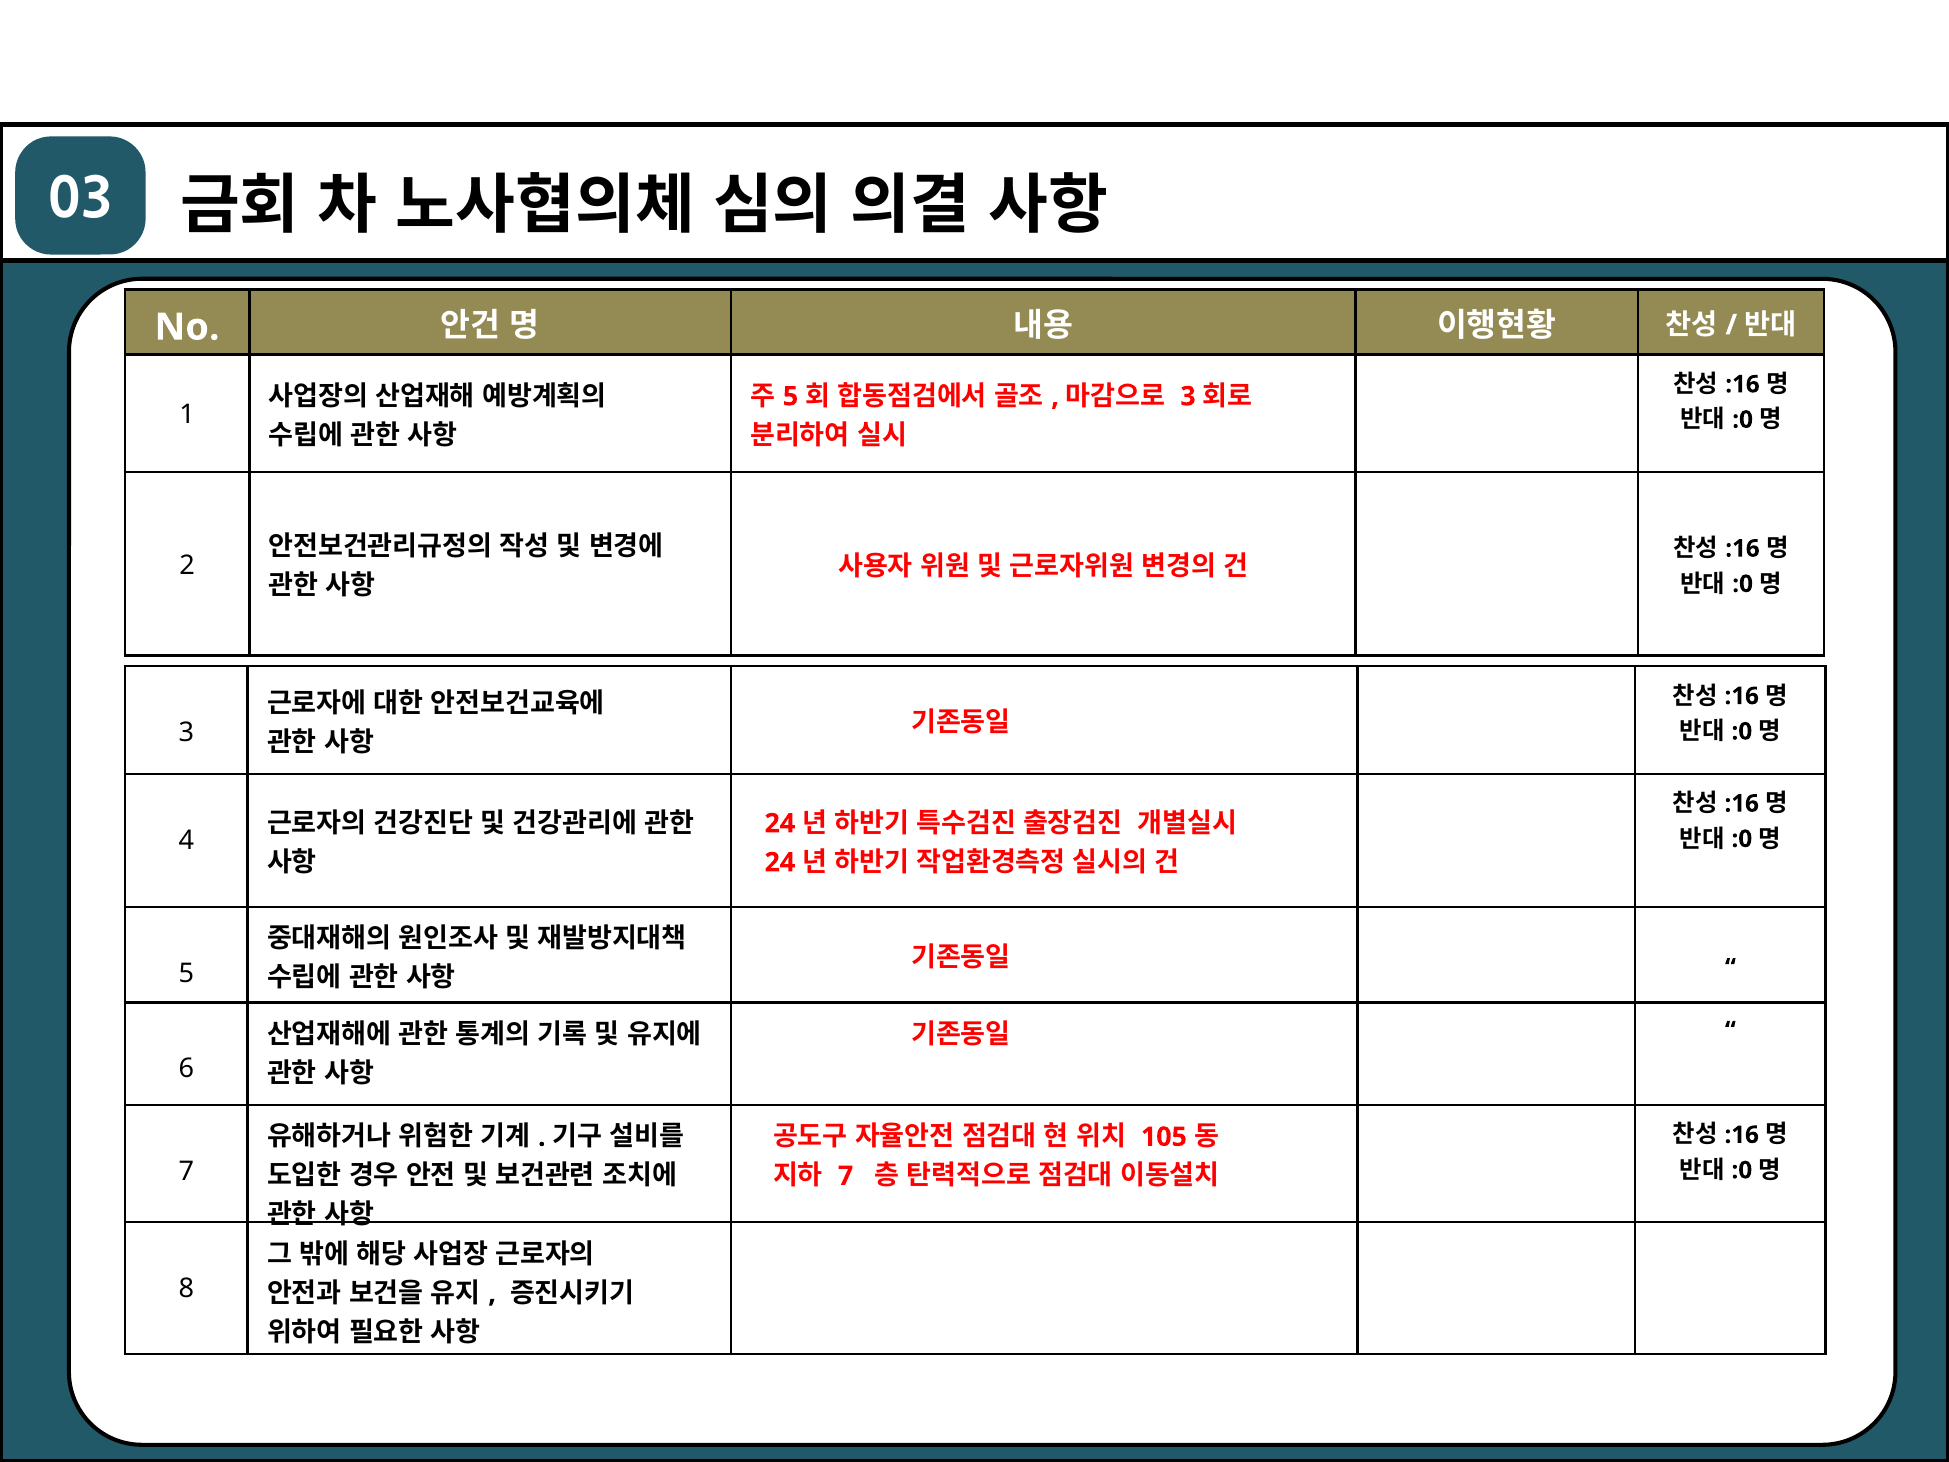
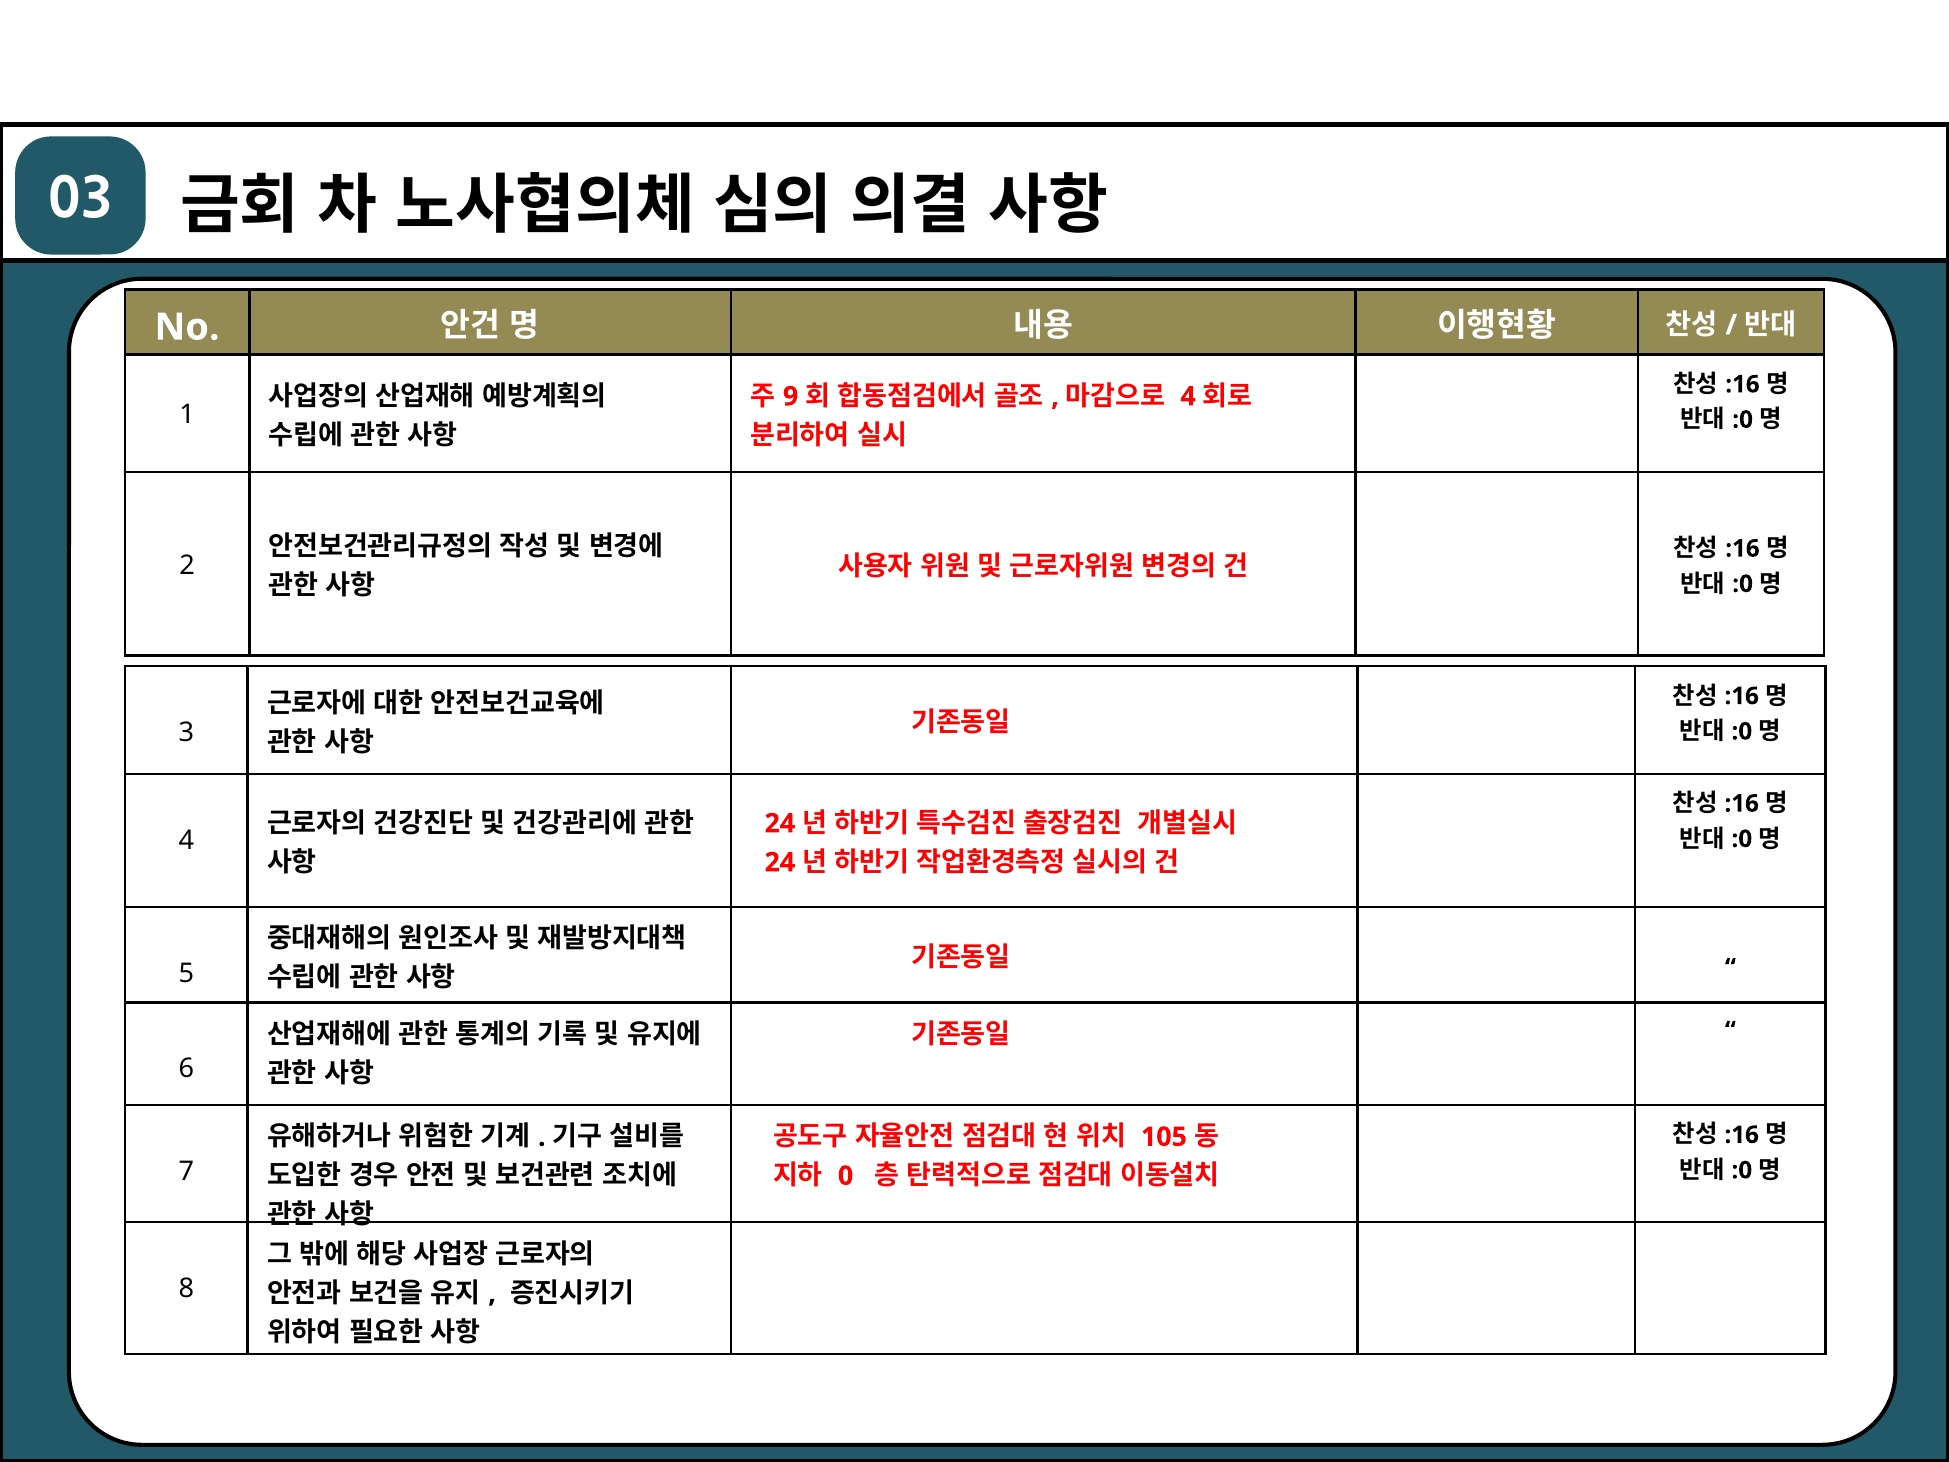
5 at (791, 396): 5 -> 9
3 at (1188, 396): 3 -> 4
7 at (846, 1176): 7 -> 0
